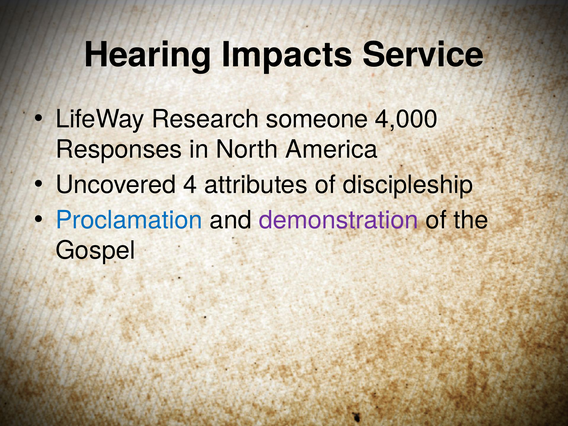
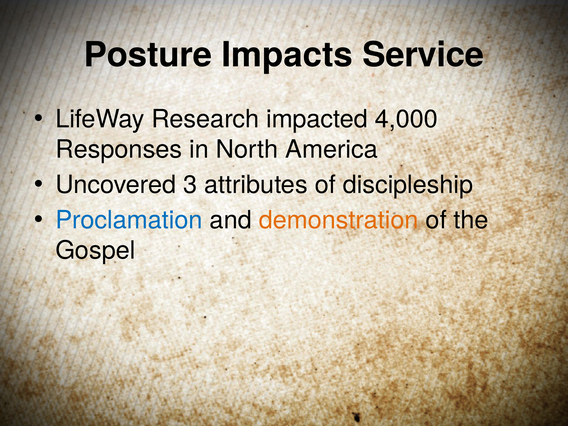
Hearing: Hearing -> Posture
someone: someone -> impacted
4: 4 -> 3
demonstration colour: purple -> orange
